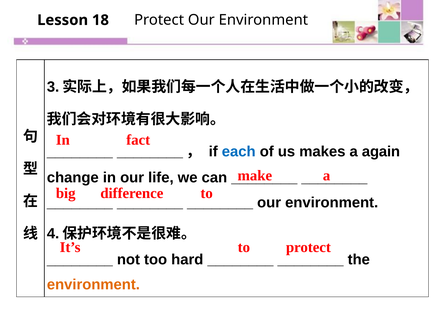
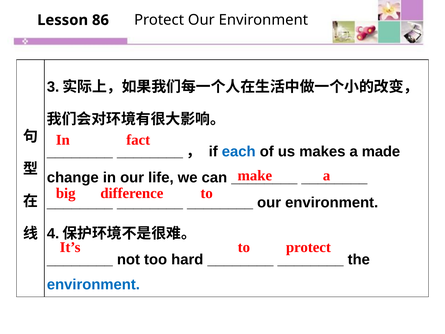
18: 18 -> 86
again: again -> made
environment at (93, 284) colour: orange -> blue
